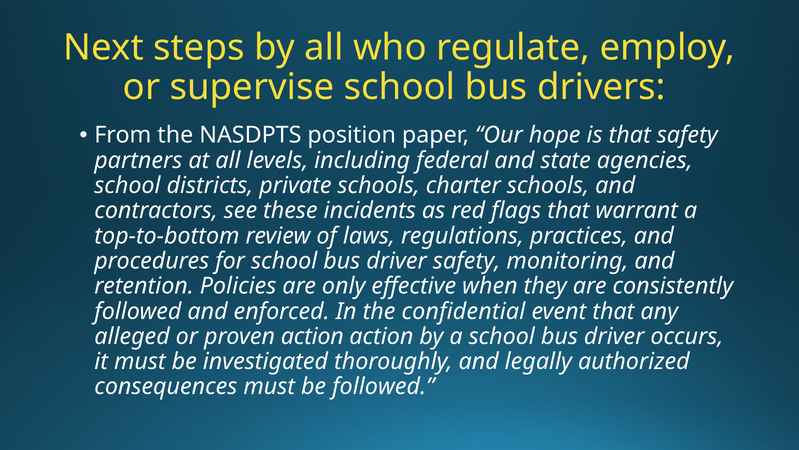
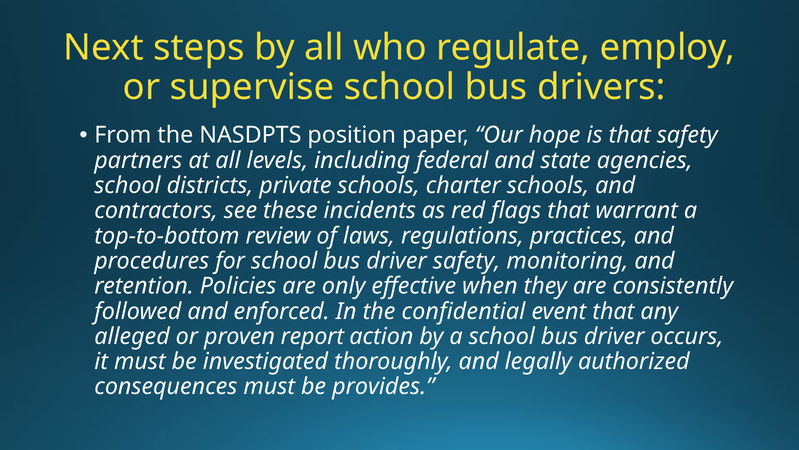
proven action: action -> report
be followed: followed -> provides
